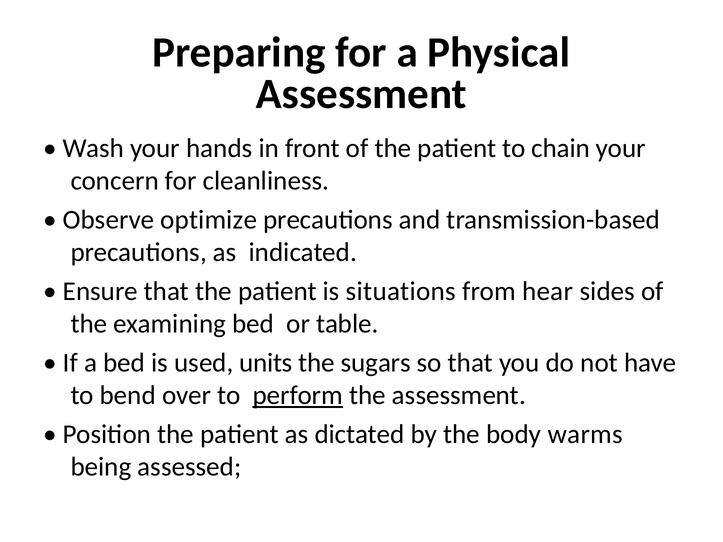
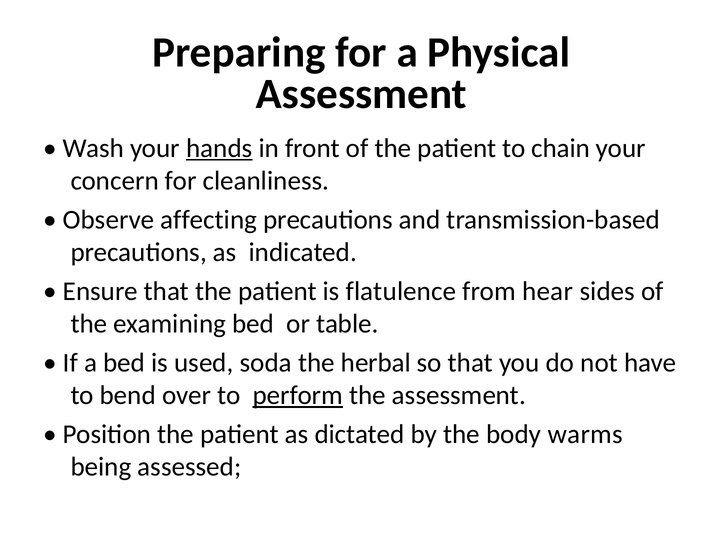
hands underline: none -> present
optimize: optimize -> affecting
situations: situations -> flatulence
units: units -> soda
sugars: sugars -> herbal
